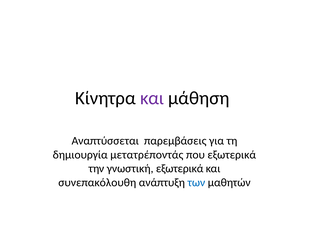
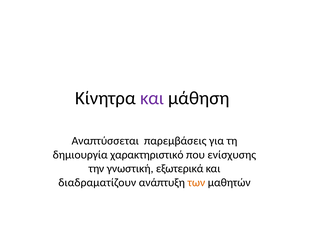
μετατρέποντάς: μετατρέποντάς -> χαρακτηριστικό
που εξωτερικά: εξωτερικά -> ενίσχυσης
συνεπακόλουθη: συνεπακόλουθη -> διαδραματίζουν
των colour: blue -> orange
